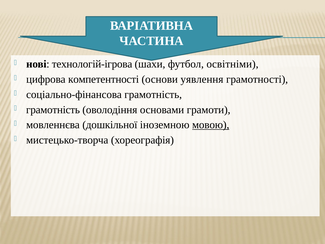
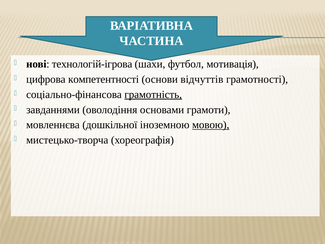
освітніми: освітніми -> мотивація
уявлення: уявлення -> відчуттів
грамотність at (153, 94) underline: none -> present
грамотність at (53, 110): грамотність -> завданнями
